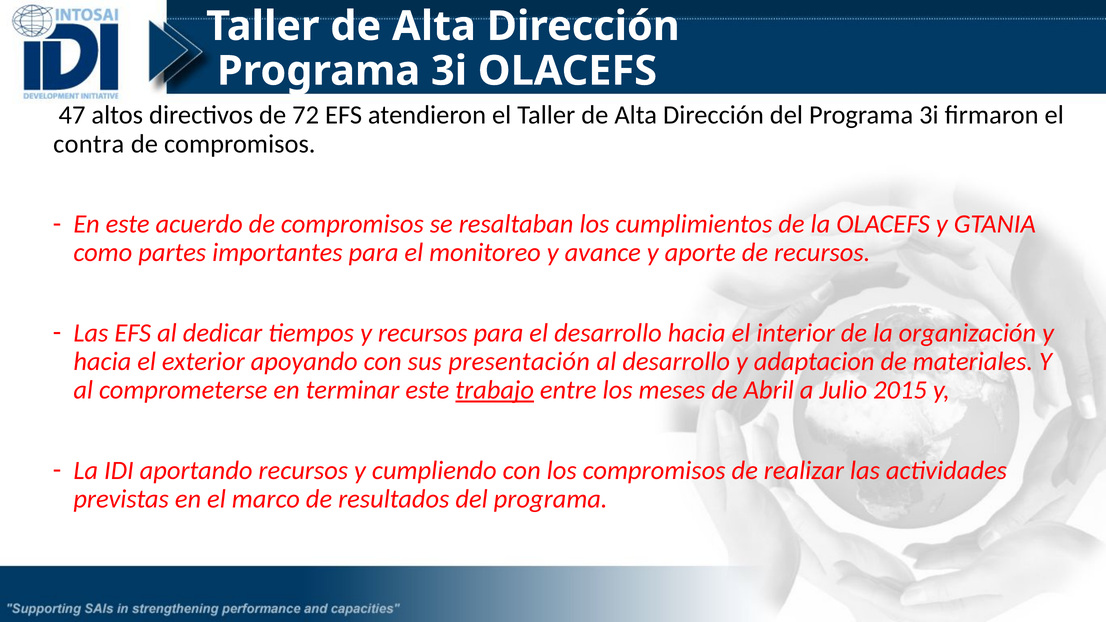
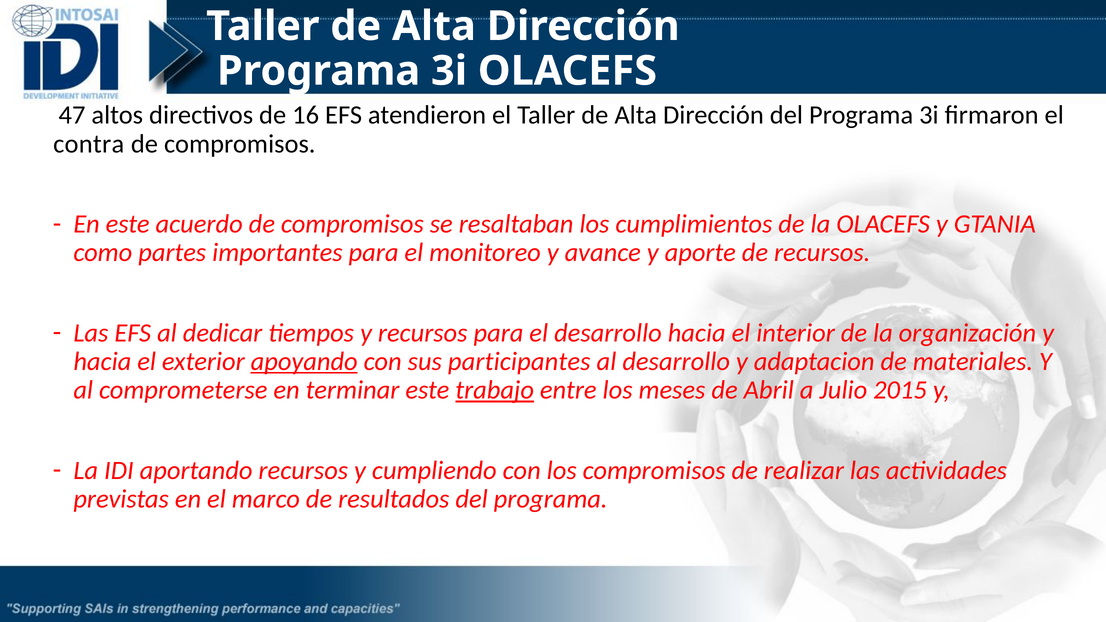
72: 72 -> 16
apoyando underline: none -> present
presentación: presentación -> participantes
